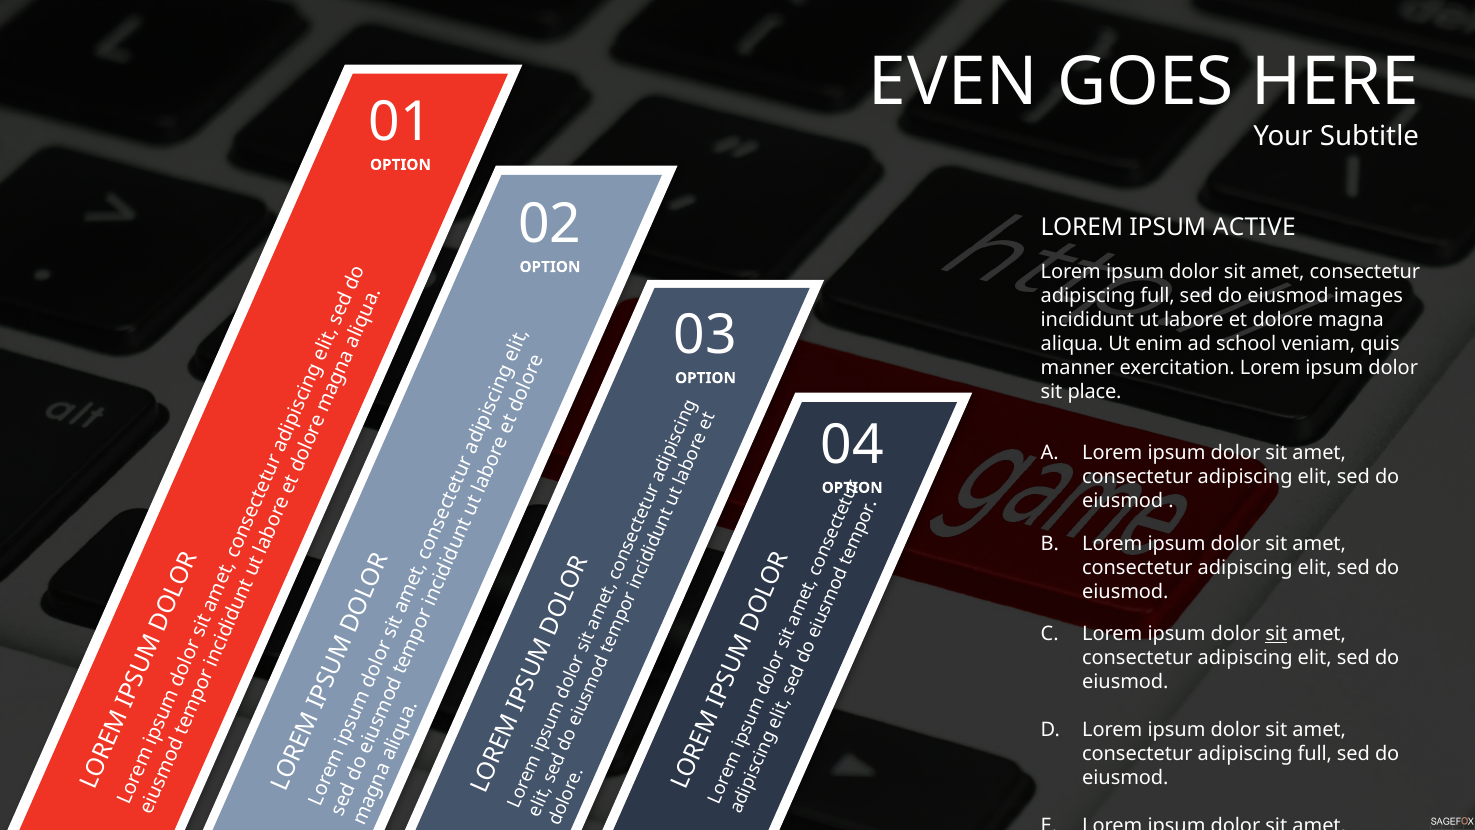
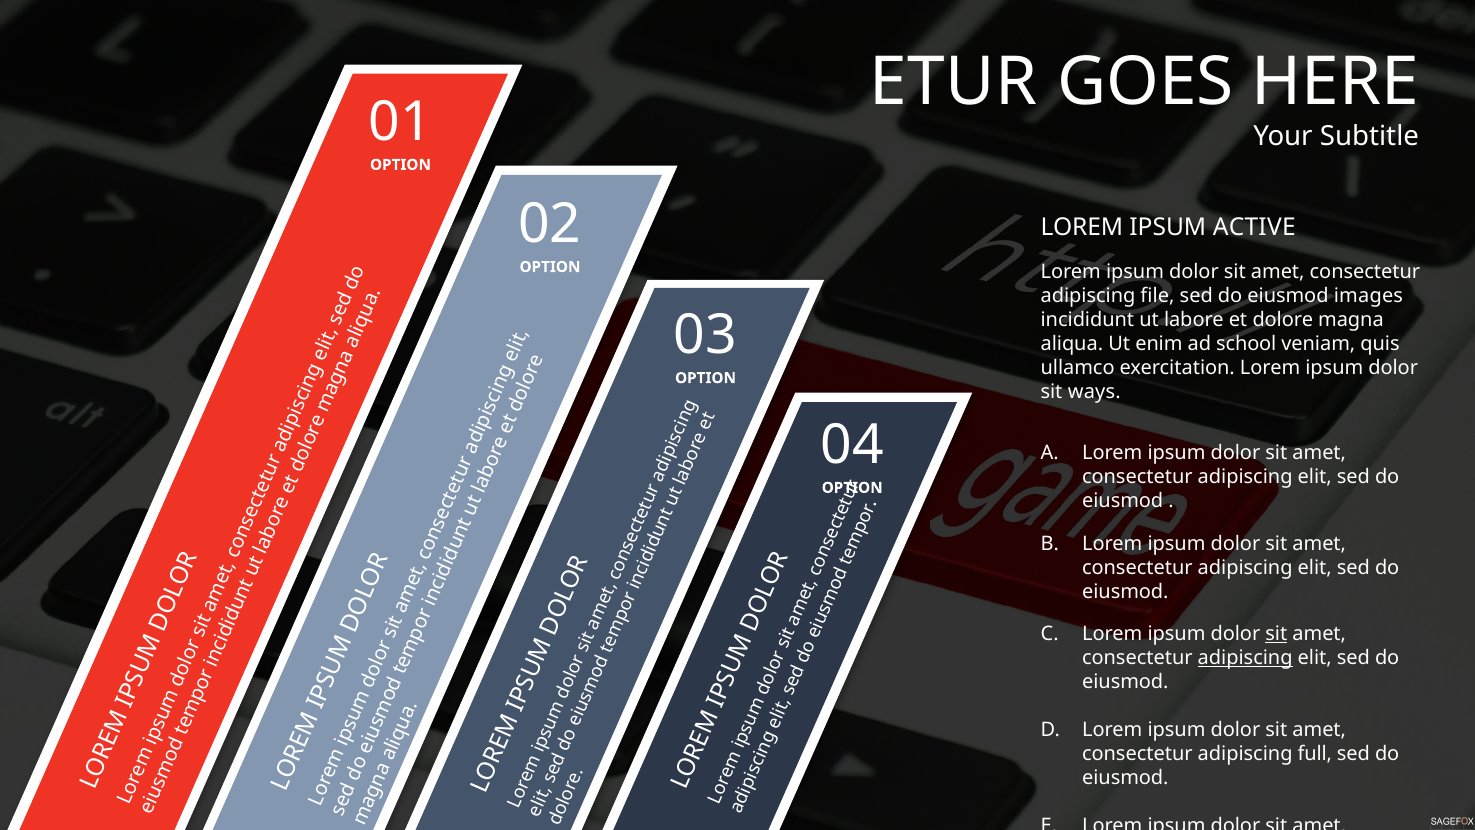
EVEN: EVEN -> ETUR
full at (1158, 296): full -> file
manner: manner -> ullamco
place: place -> ways
adipiscing at (1245, 658) underline: none -> present
